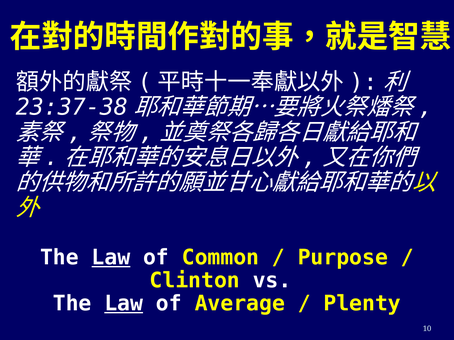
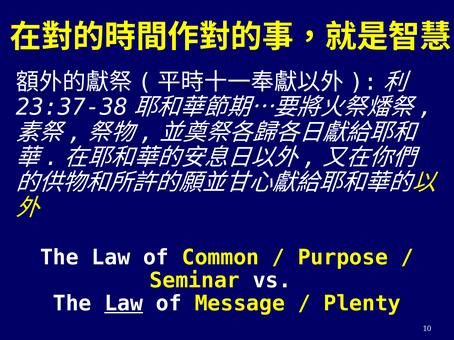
Law at (111, 258) underline: present -> none
Clinton: Clinton -> Seminar
Average: Average -> Message
